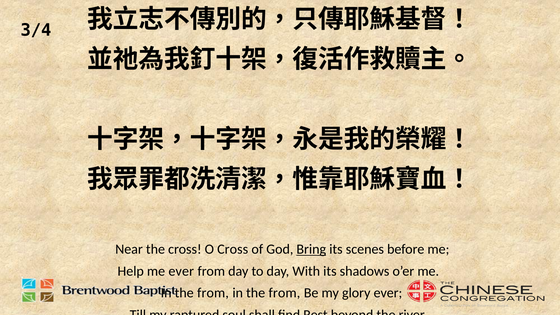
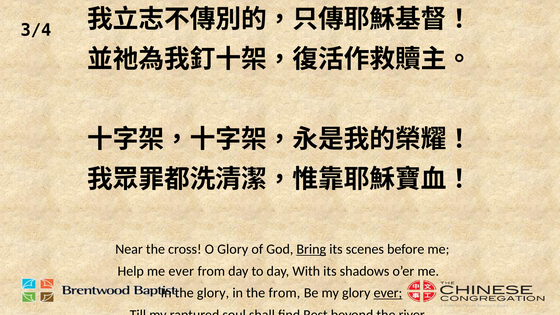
O Cross: Cross -> Glory
from at (213, 293): from -> glory
ever at (388, 293) underline: none -> present
